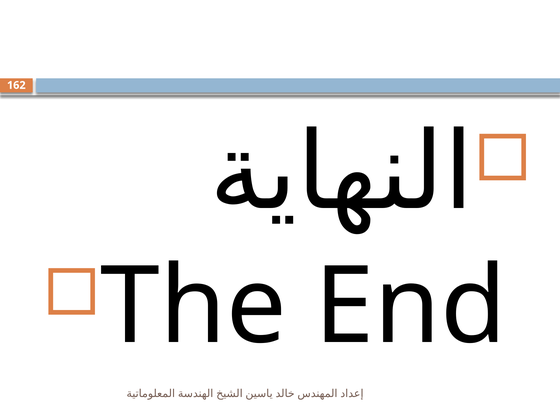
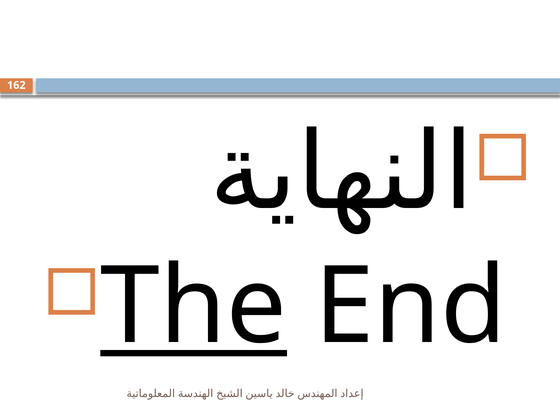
The underline: none -> present
